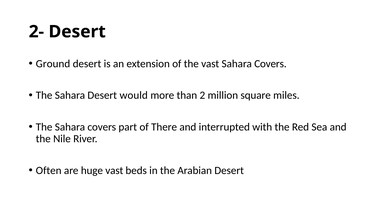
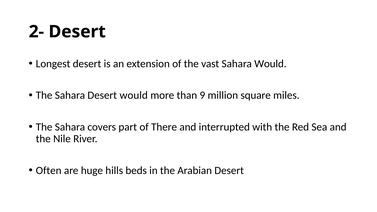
Ground: Ground -> Longest
vast Sahara Covers: Covers -> Would
2: 2 -> 9
huge vast: vast -> hills
